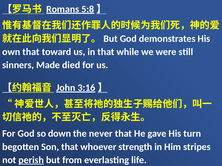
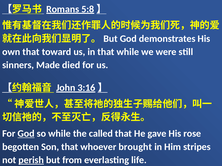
God at (26, 134) underline: none -> present
so down: down -> while
never: never -> called
turn: turn -> rose
strength: strength -> brought
